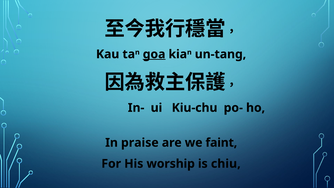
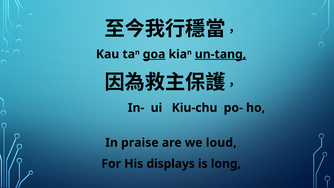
un-tang underline: none -> present
faint: faint -> loud
worship: worship -> displays
chiu: chiu -> long
